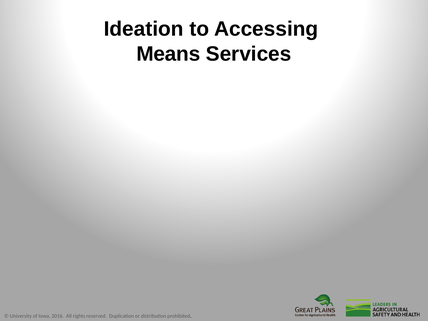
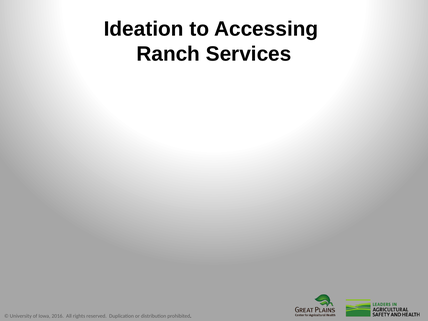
Means: Means -> Ranch
